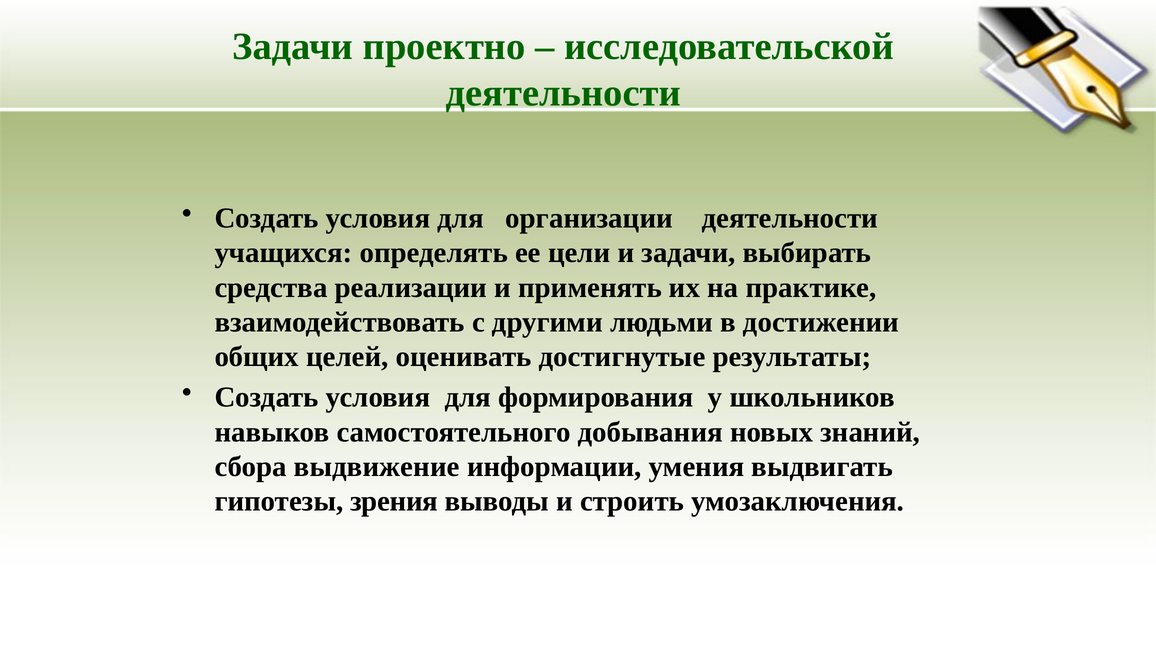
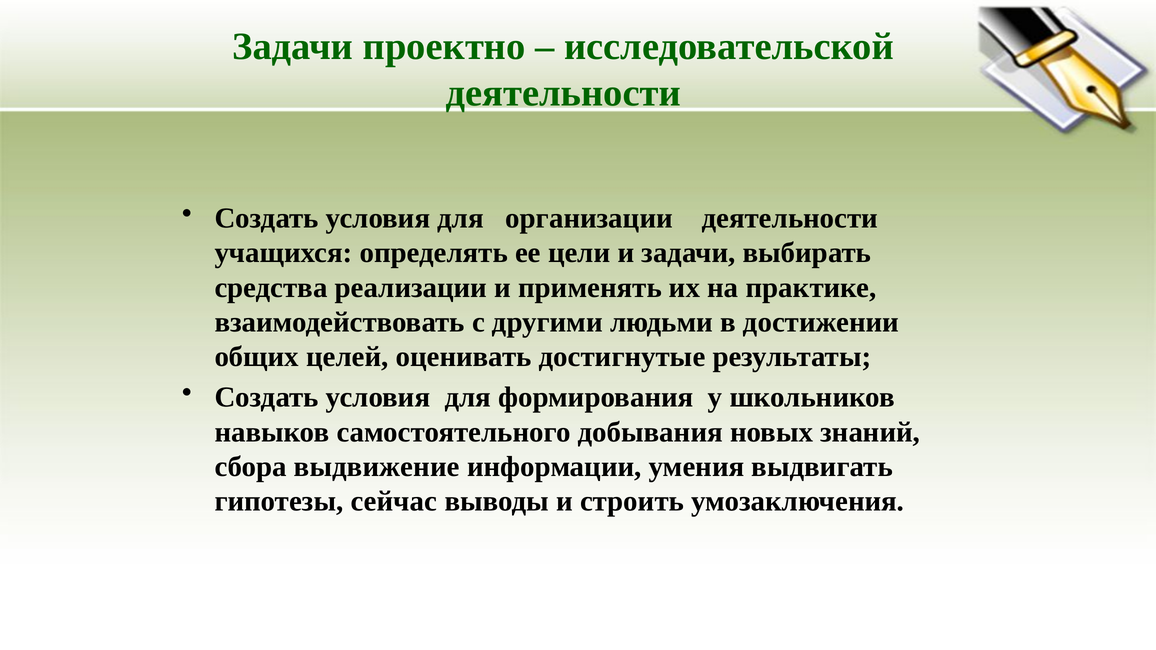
зрения: зрения -> сейчас
